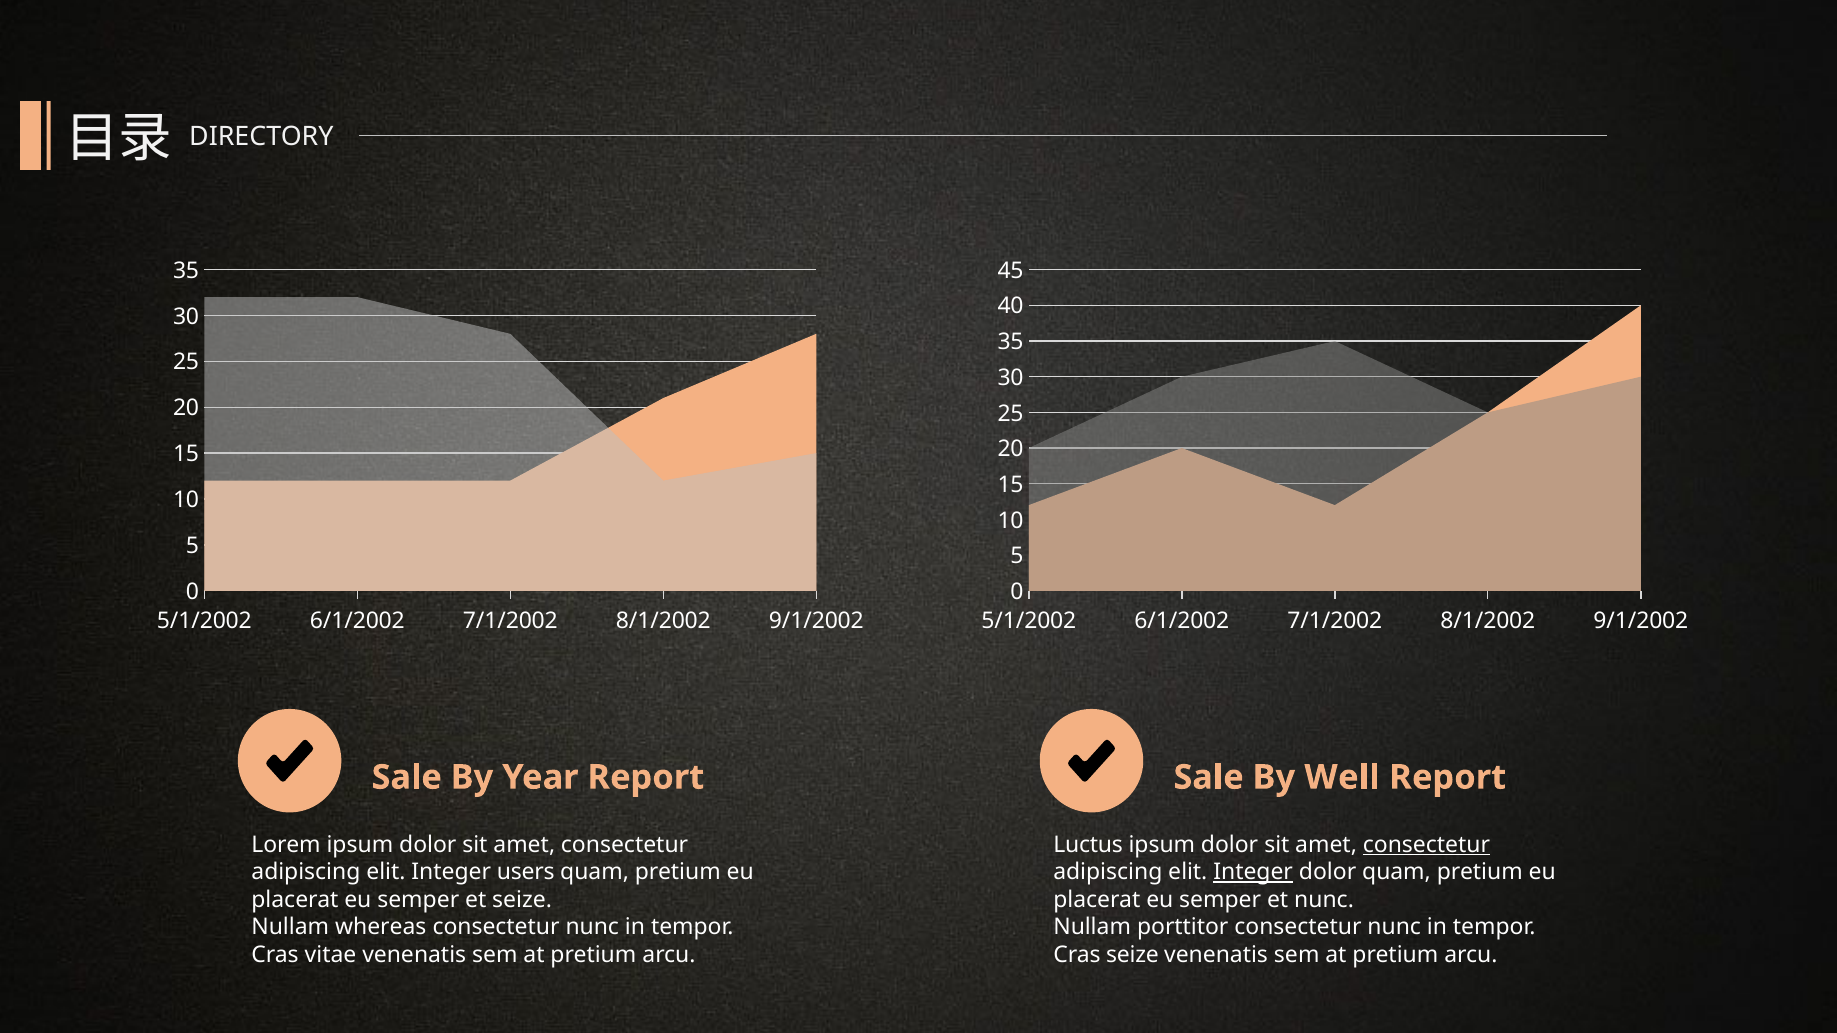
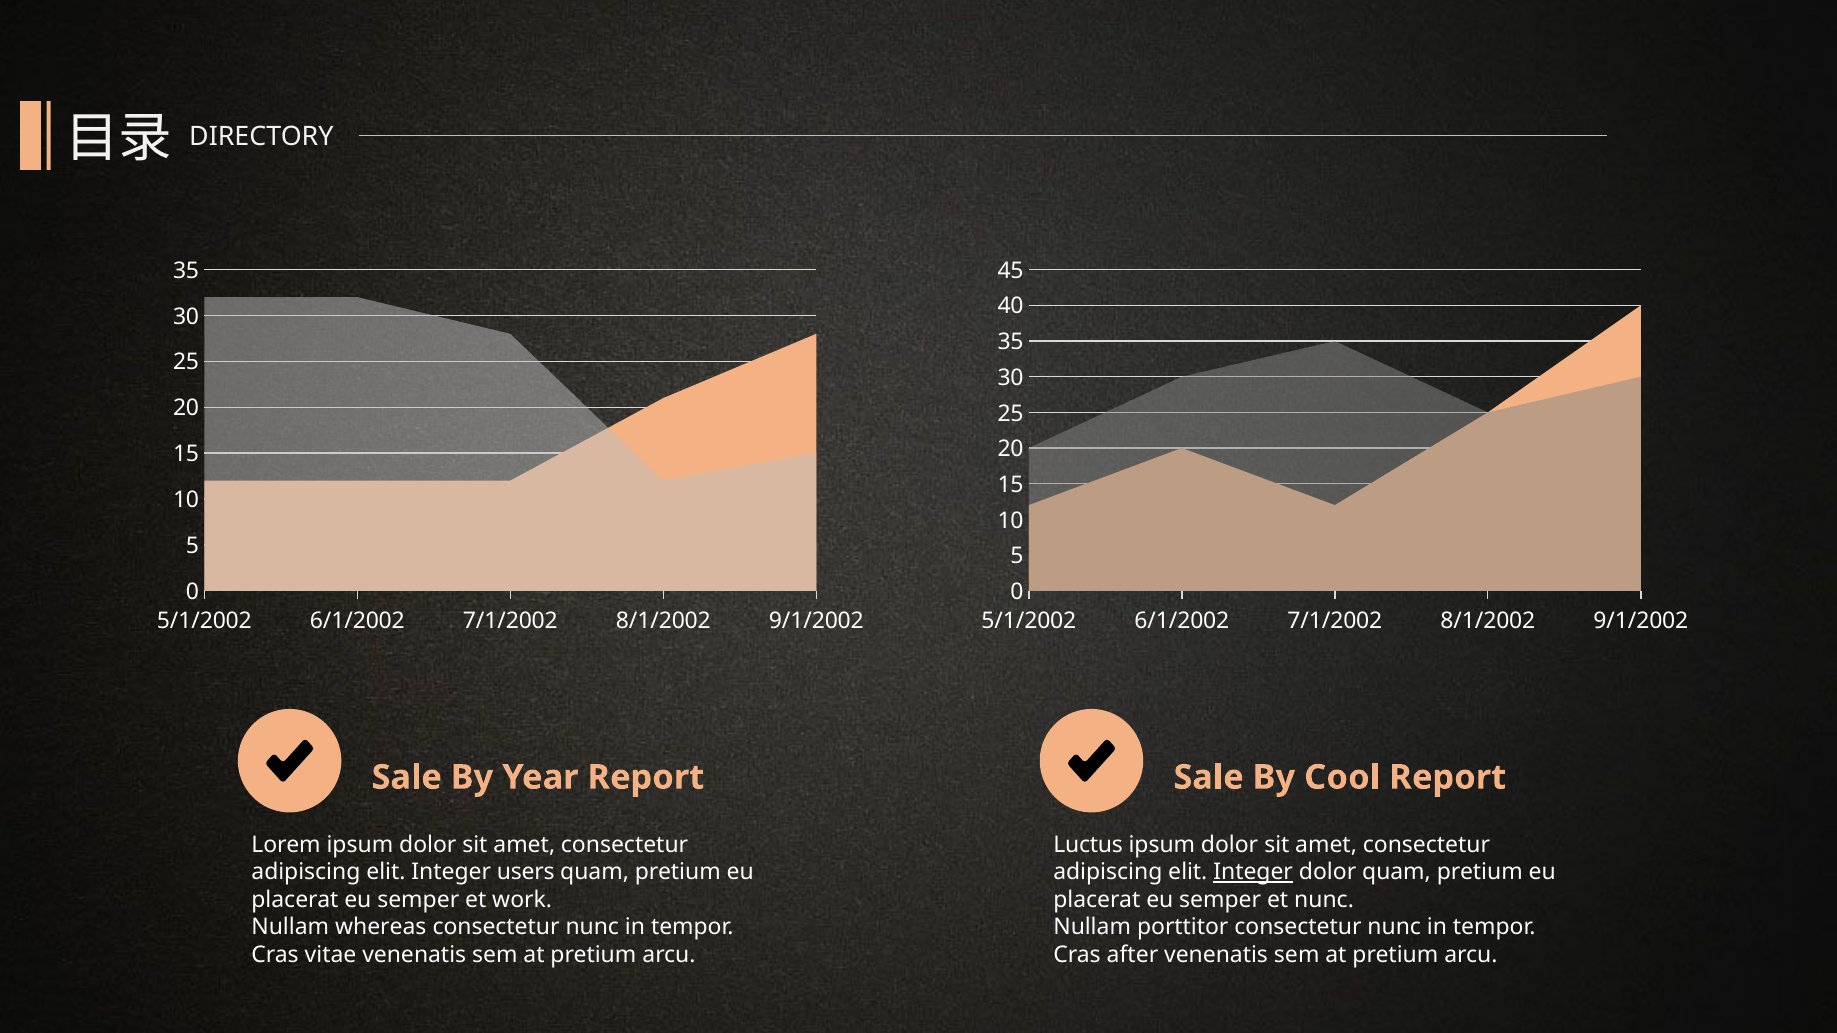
Well: Well -> Cool
consectetur at (1426, 845) underline: present -> none
et seize: seize -> work
Cras seize: seize -> after
